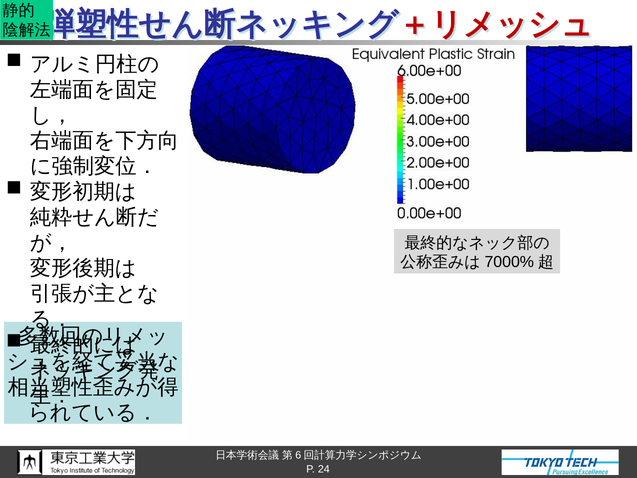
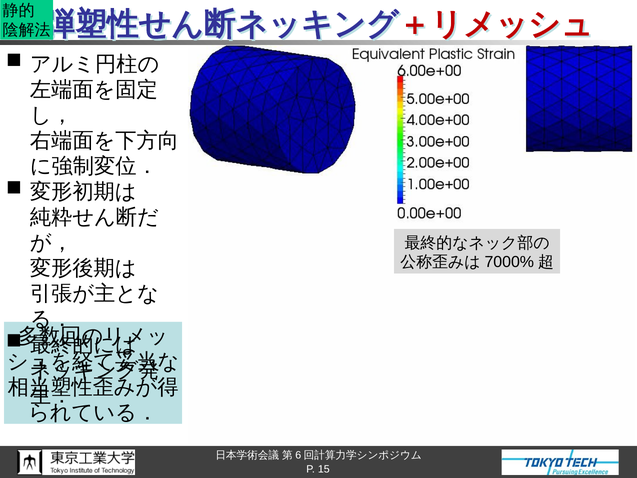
24: 24 -> 15
